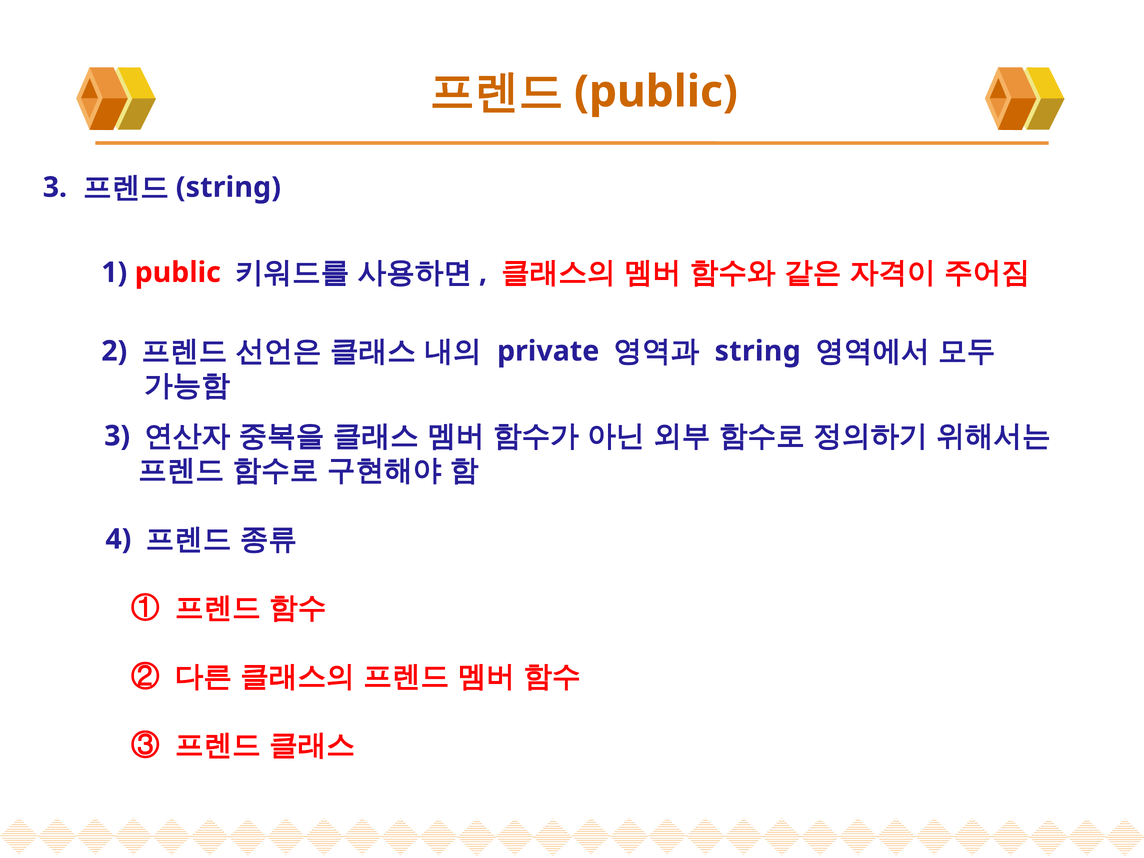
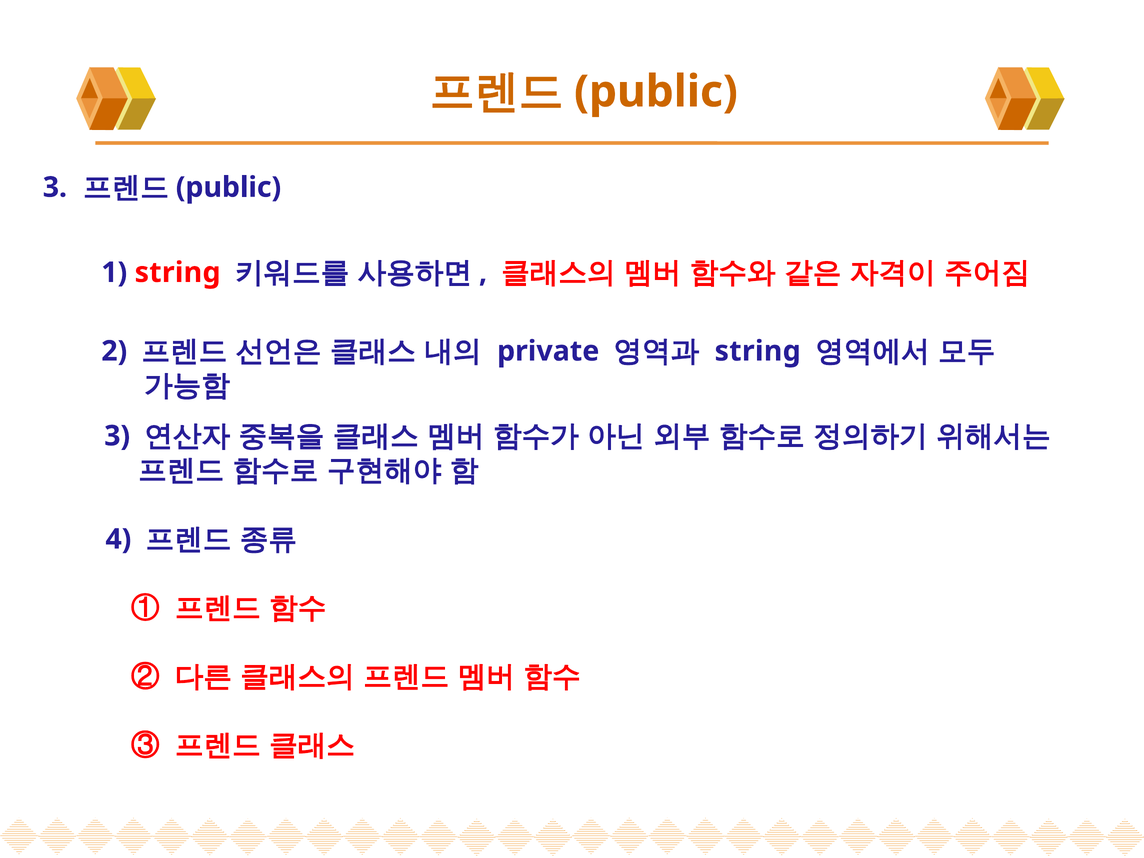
string at (228, 187): string -> public
1 public: public -> string
